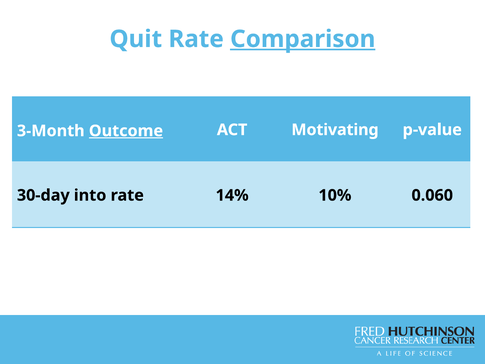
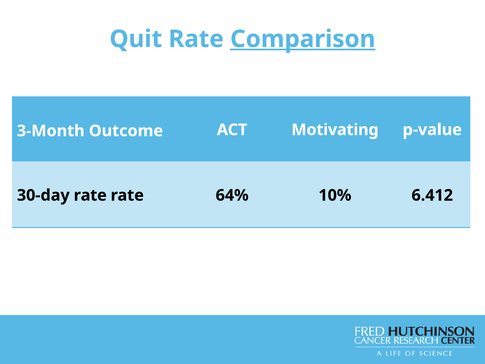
Outcome underline: present -> none
30-day into: into -> rate
14%: 14% -> 64%
0.060: 0.060 -> 6.412
